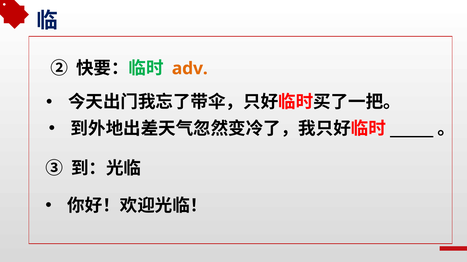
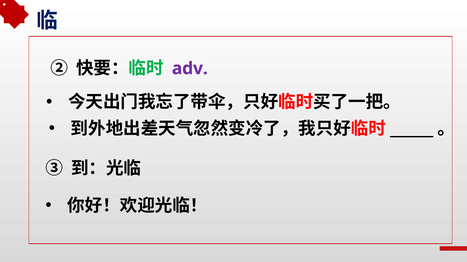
adv colour: orange -> purple
